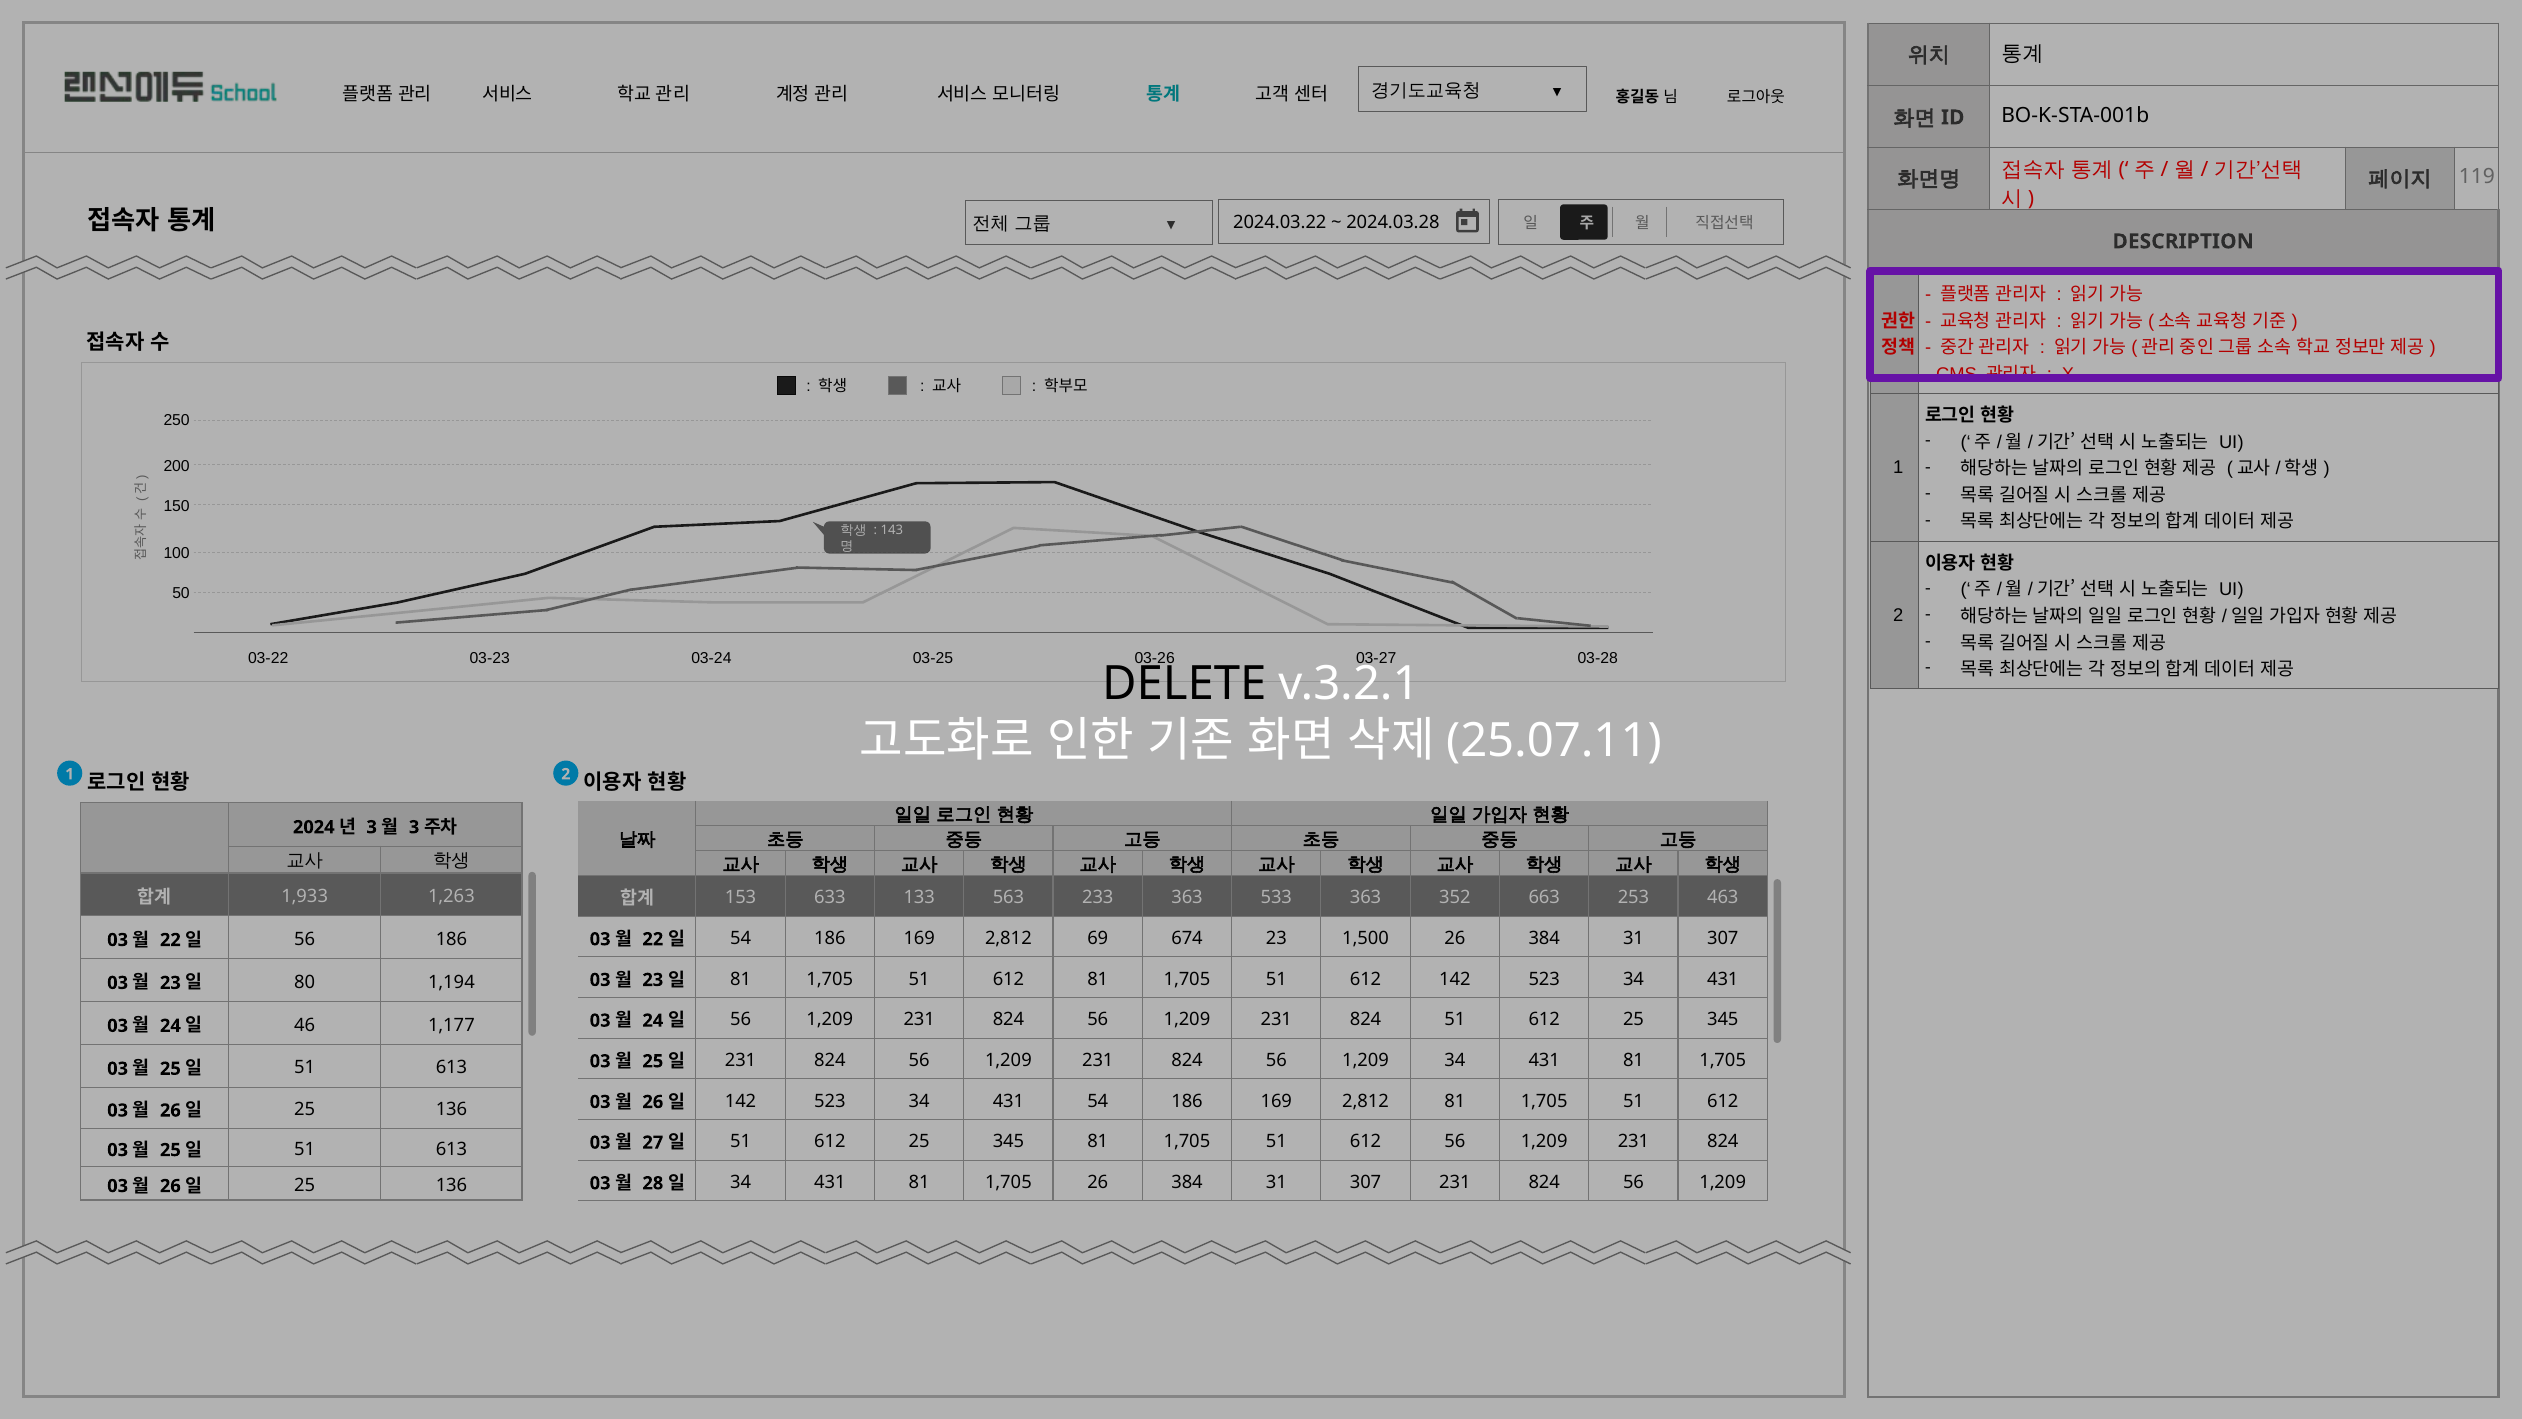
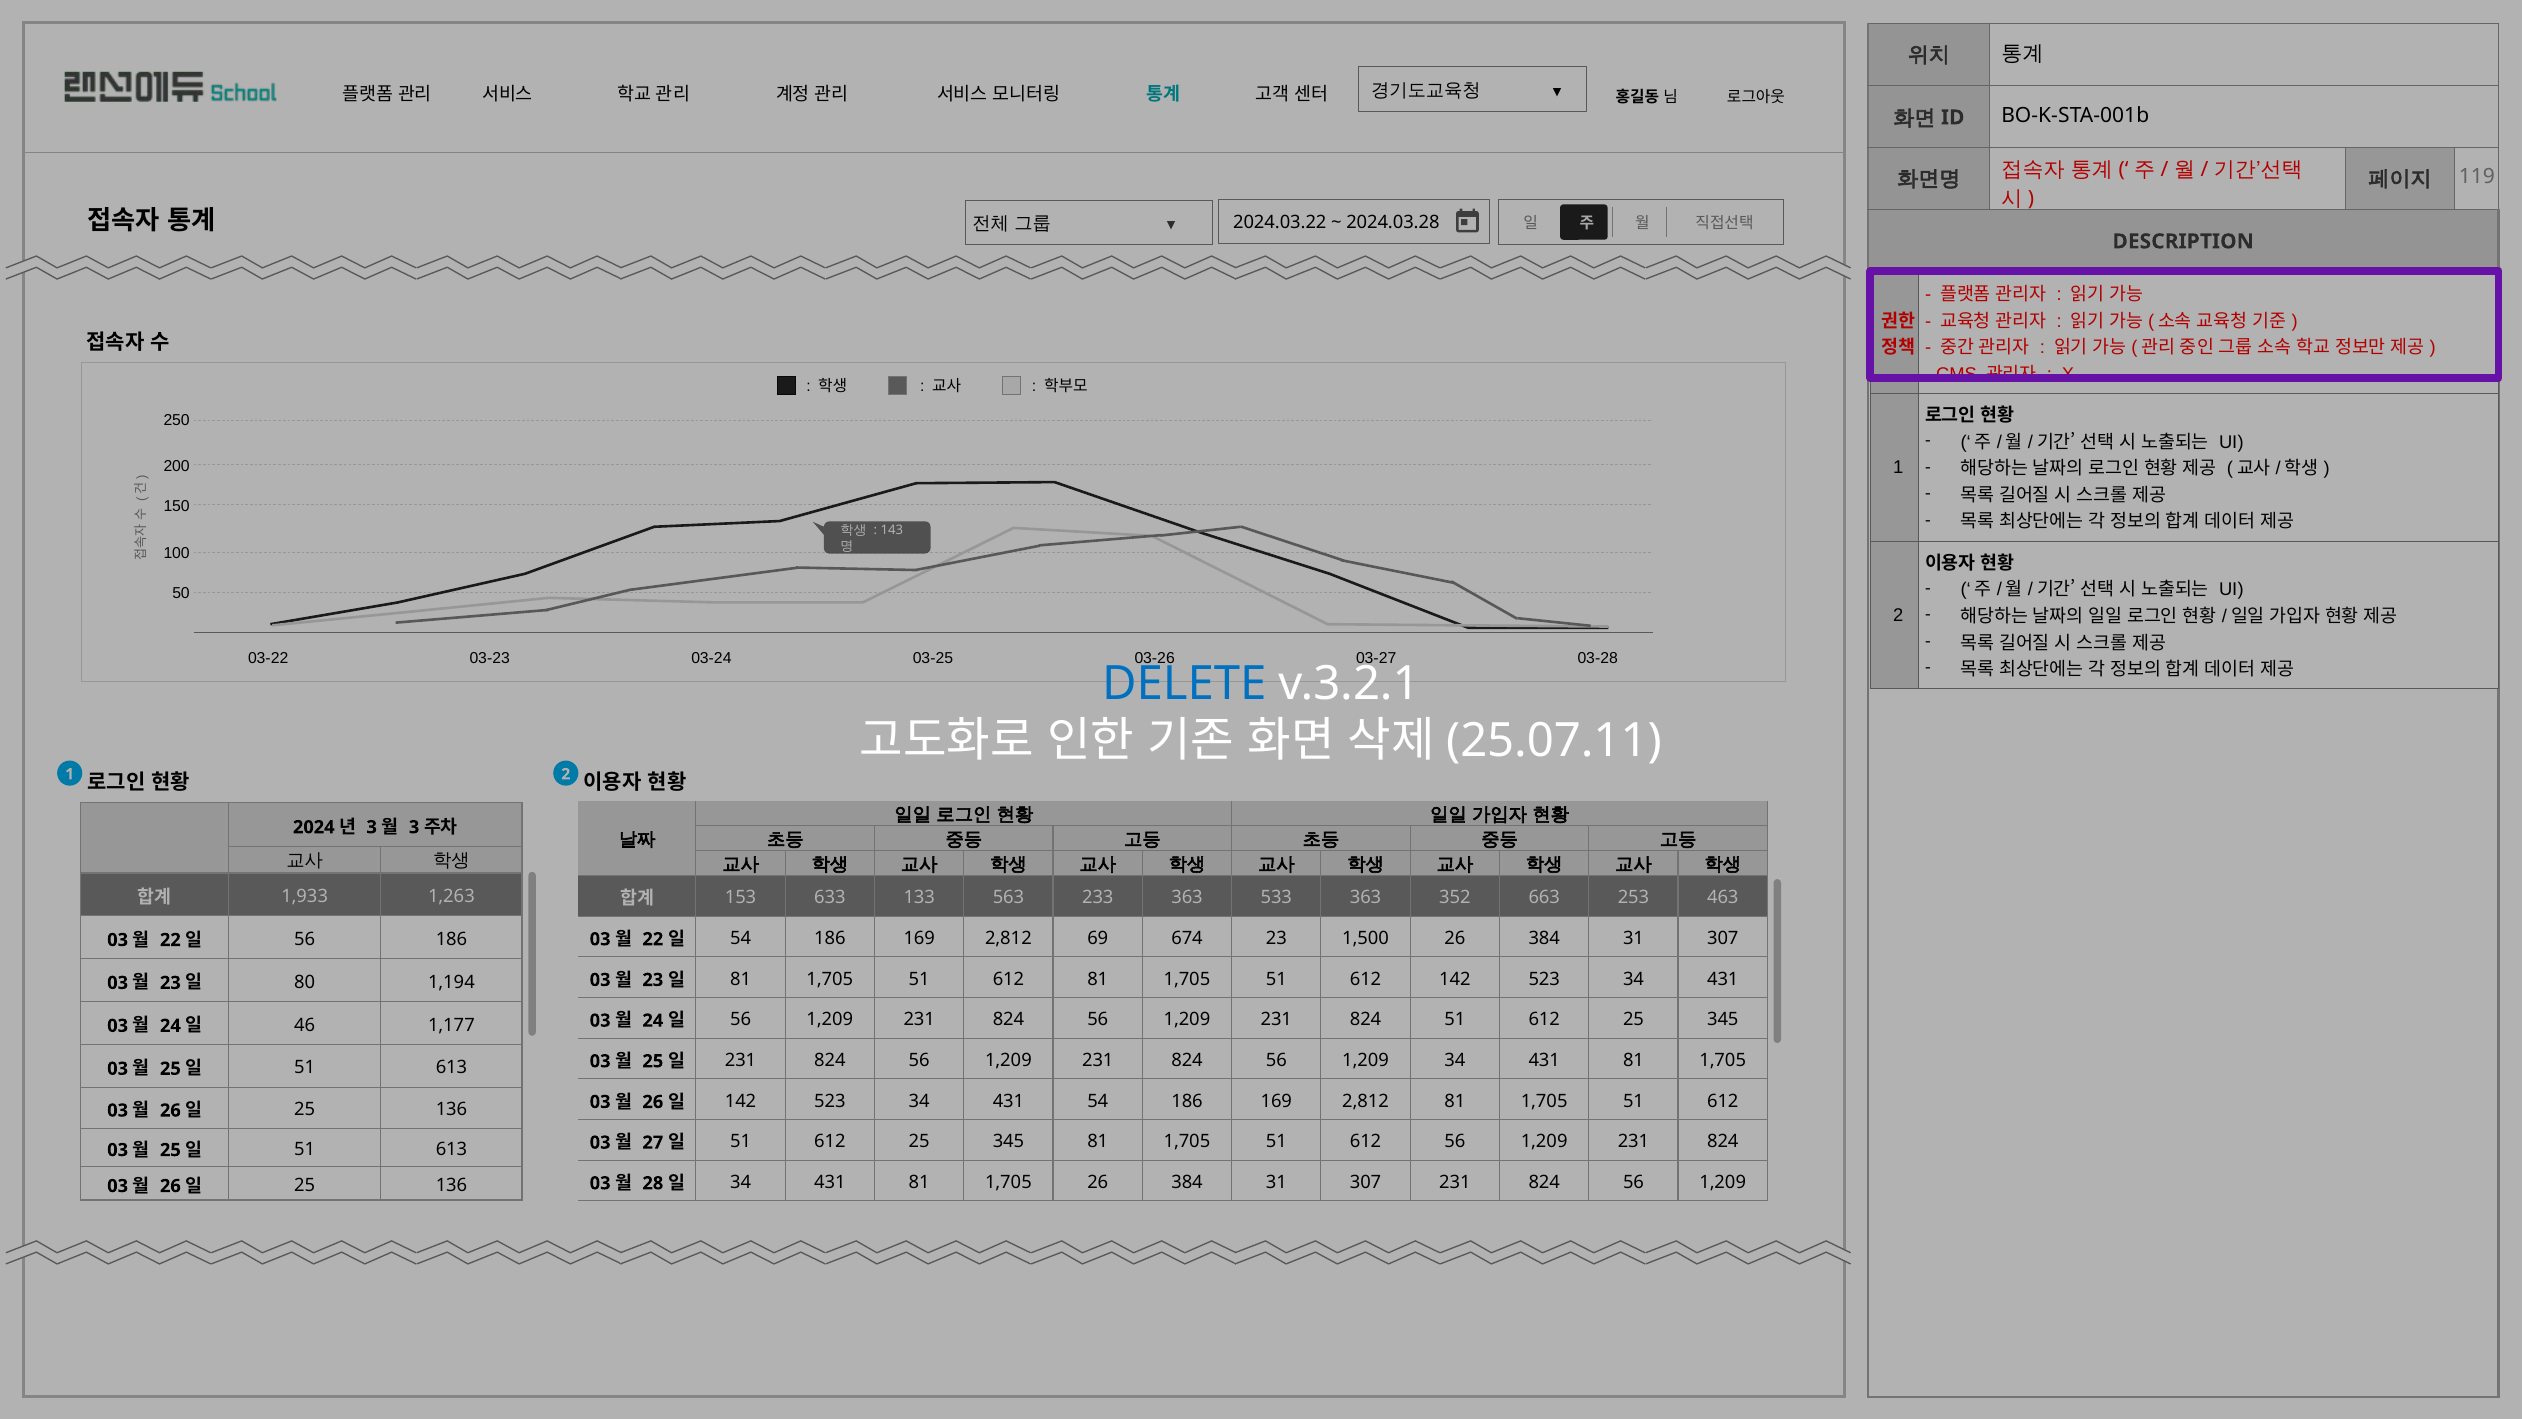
DELETE colour: black -> blue
